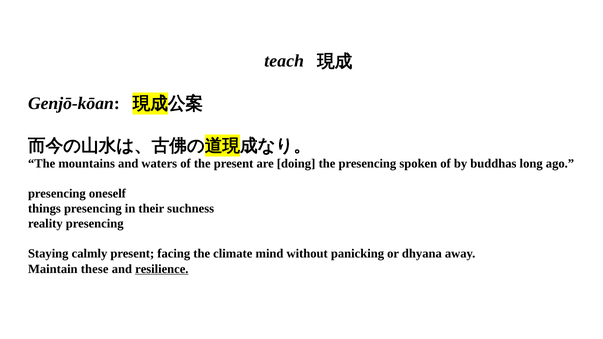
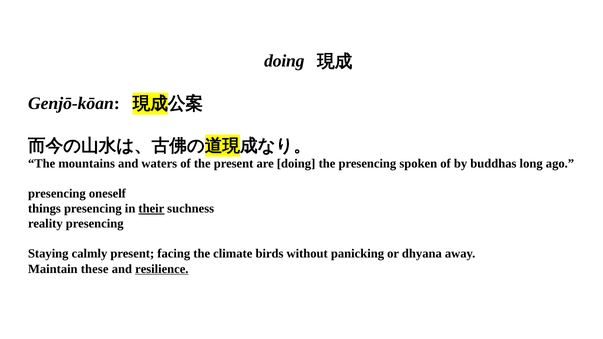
teach at (284, 61): teach -> doing
their underline: none -> present
mind: mind -> birds
